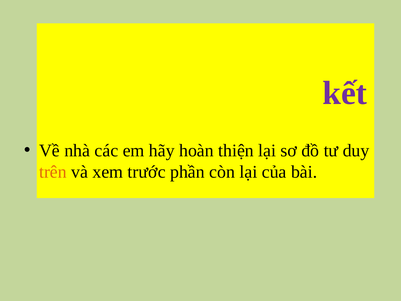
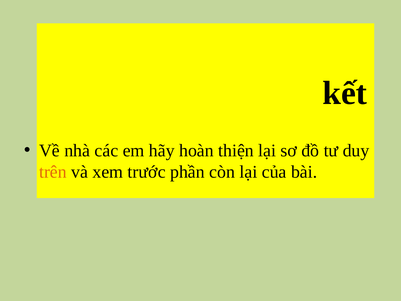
kết colour: purple -> black
